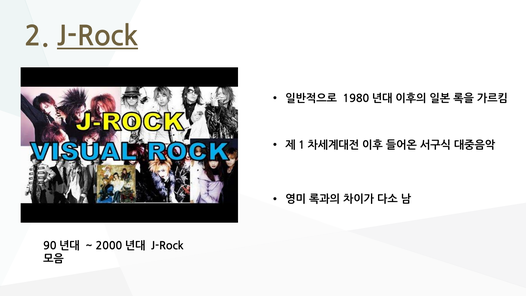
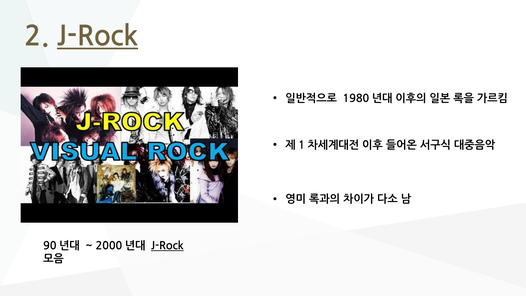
J-Rock at (167, 246) underline: none -> present
